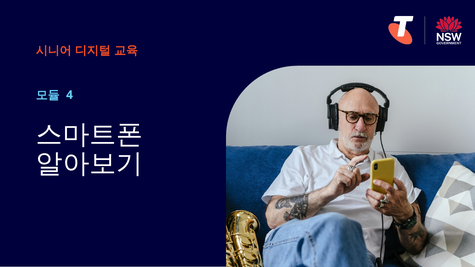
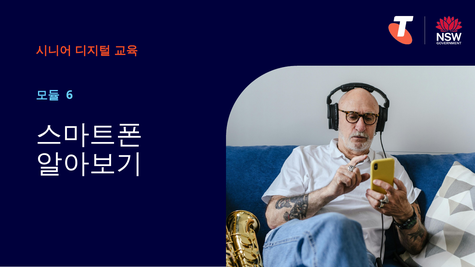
4: 4 -> 6
